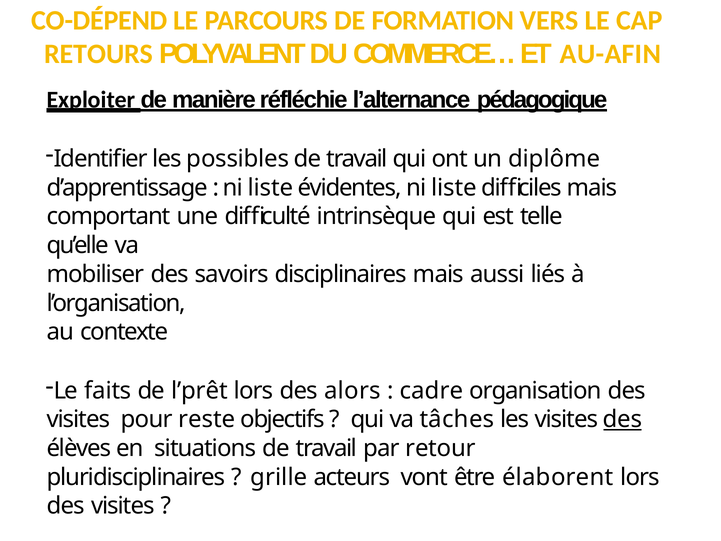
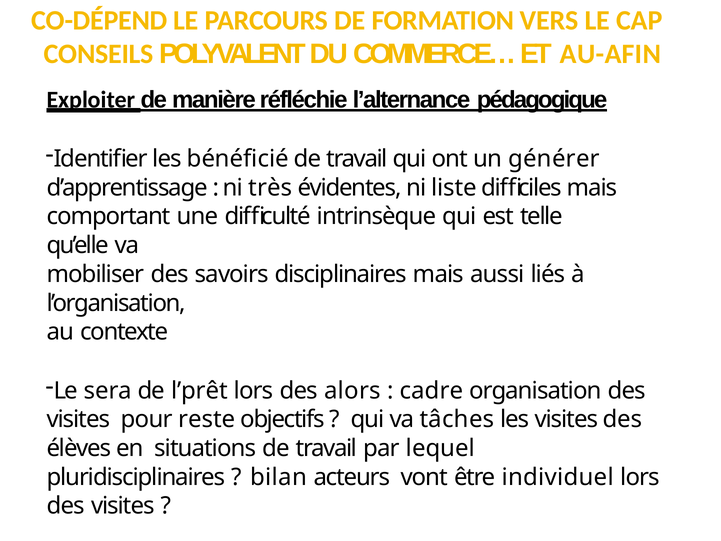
RETOURS at (99, 54): RETOURS -> CONSEILS
possibles: possibles -> bénéficié
diplôme: diplôme -> générer
liste at (271, 188): liste -> très
faits: faits -> sera
des at (623, 419) underline: present -> none
retour: retour -> lequel
grille: grille -> bilan
élaborent: élaborent -> individuel
